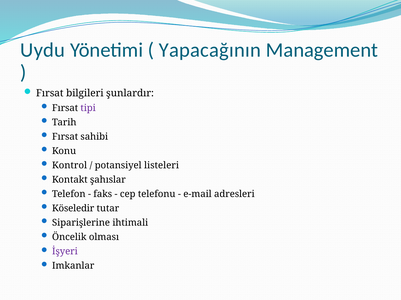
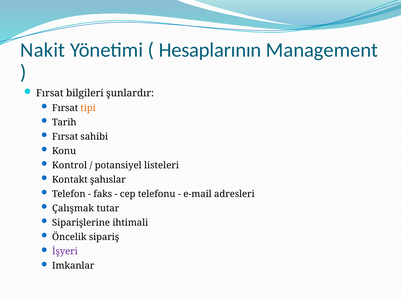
Uydu: Uydu -> Nakit
Yapacağının: Yapacağının -> Hesaplarının
tipi colour: purple -> orange
Köseledir: Köseledir -> Çalışmak
olması: olması -> sipariş
